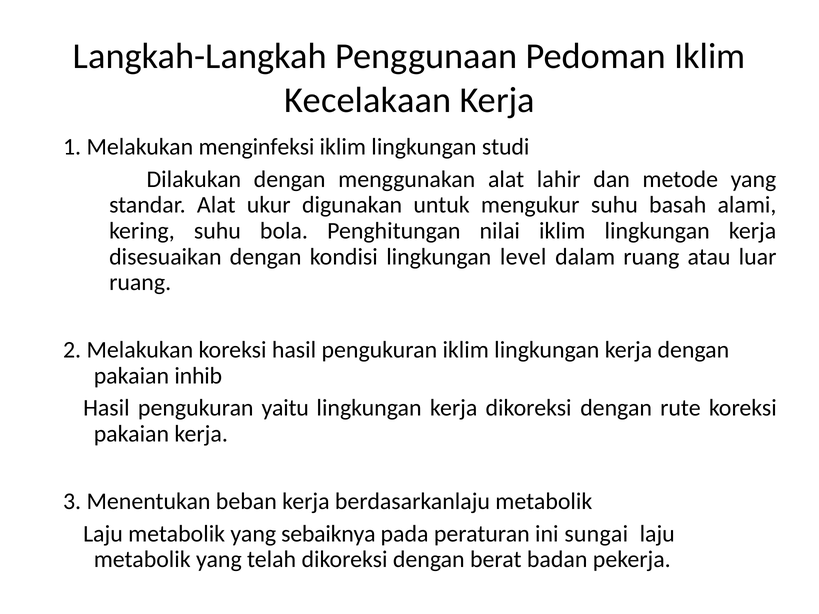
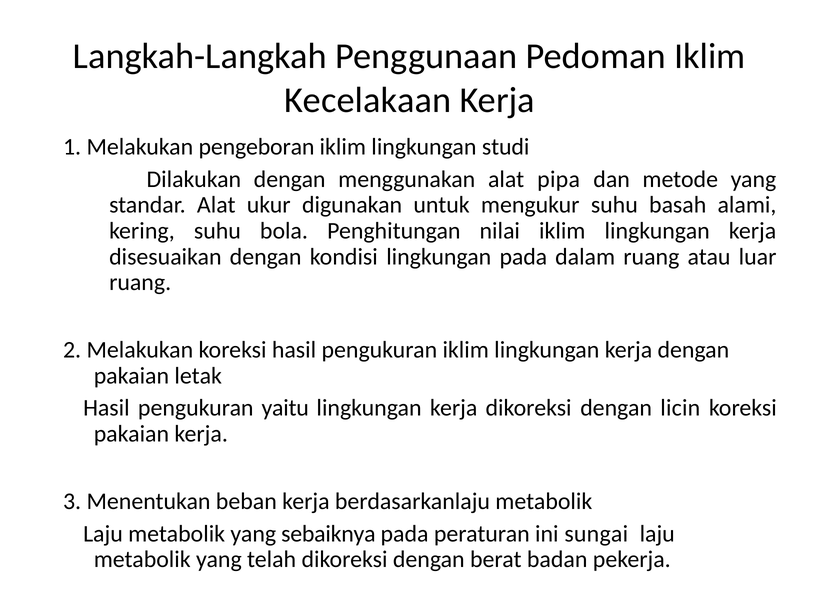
menginfeksi: menginfeksi -> pengeboran
lahir: lahir -> pipa
lingkungan level: level -> pada
inhib: inhib -> letak
rute: rute -> licin
